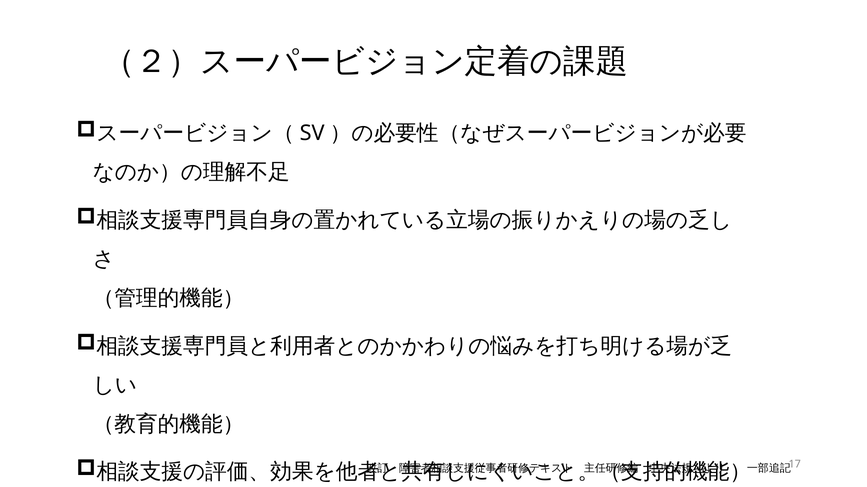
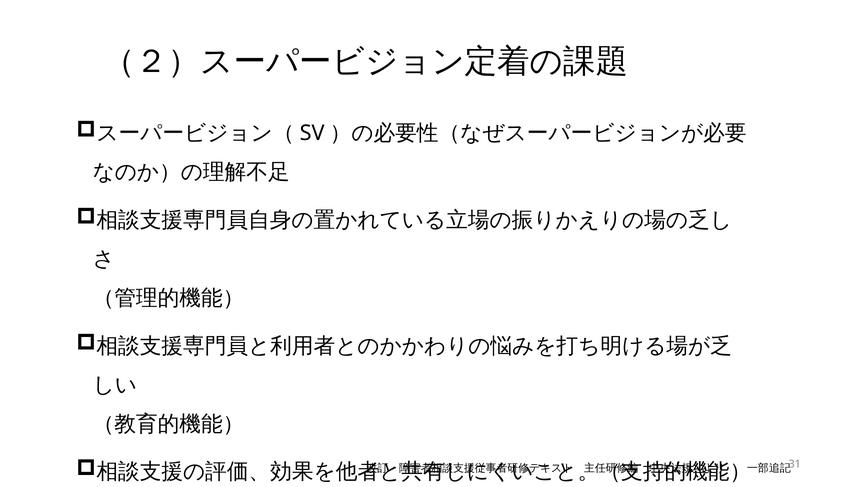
17: 17 -> 31
